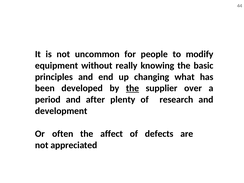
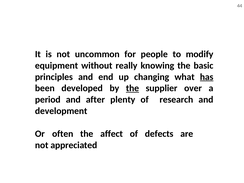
has underline: none -> present
